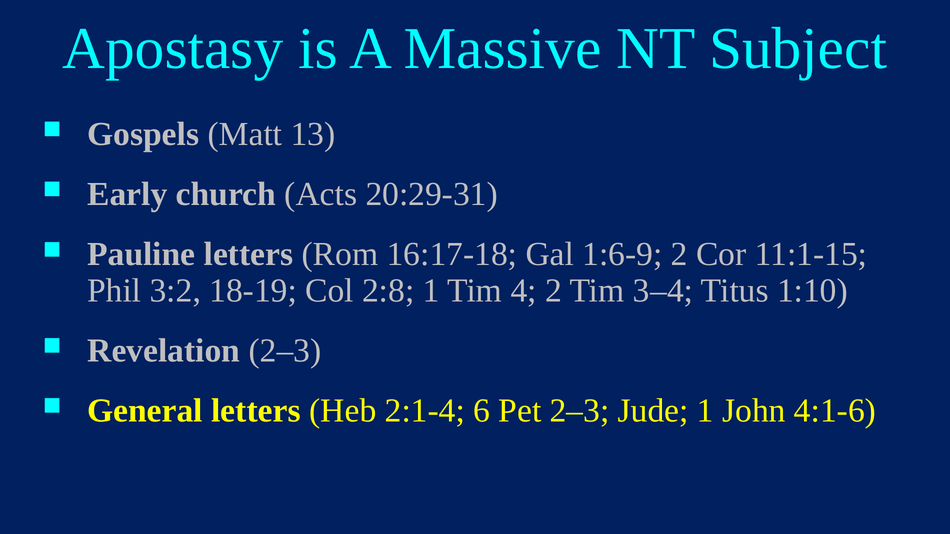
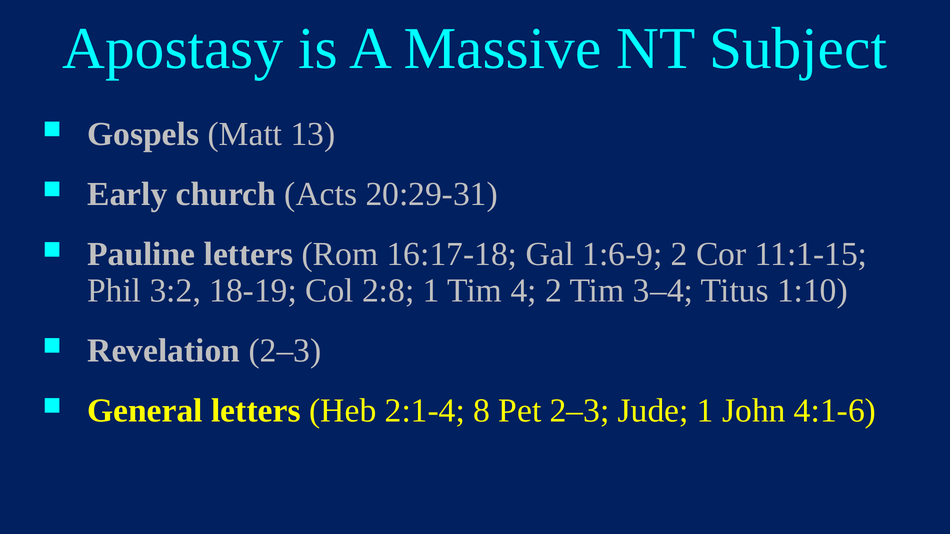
6: 6 -> 8
